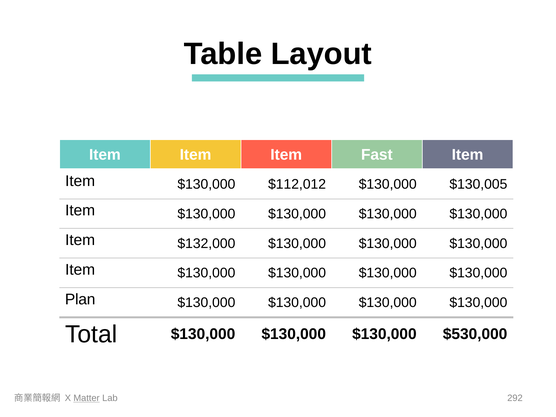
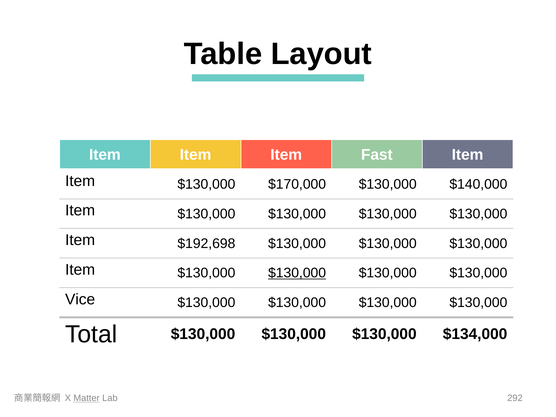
$112,012: $112,012 -> $170,000
$130,005: $130,005 -> $140,000
$132,000: $132,000 -> $192,698
$130,000 at (297, 273) underline: none -> present
Plan: Plan -> Vice
$530,000: $530,000 -> $134,000
